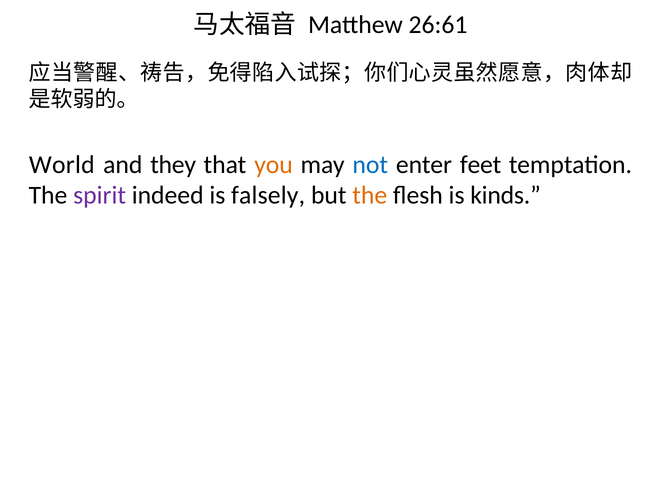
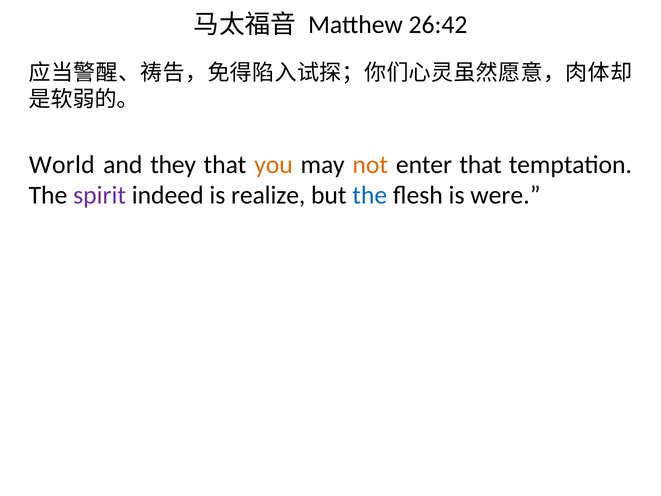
26:61: 26:61 -> 26:42
not colour: blue -> orange
enter feet: feet -> that
falsely: falsely -> realize
the at (370, 195) colour: orange -> blue
kinds: kinds -> were
